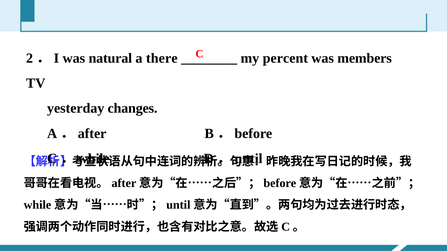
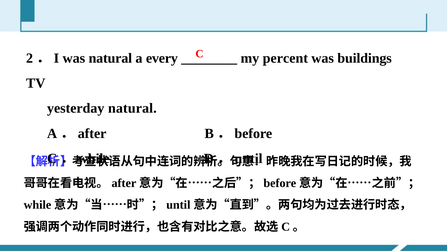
there: there -> every
members: members -> buildings
yesterday changes: changes -> natural
